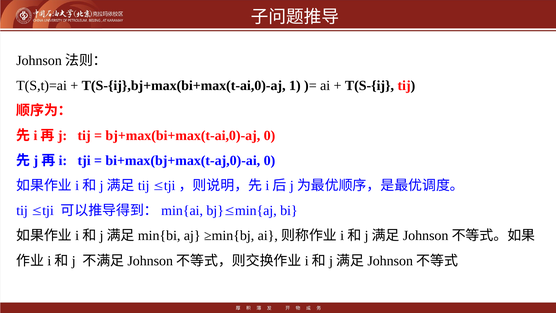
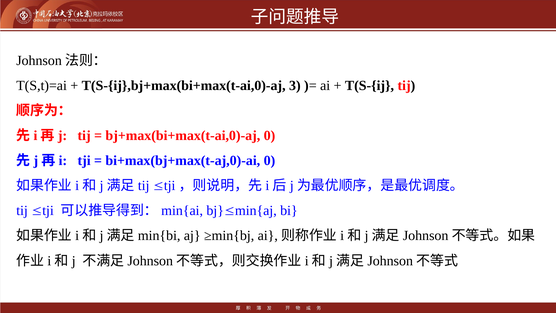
1: 1 -> 3
